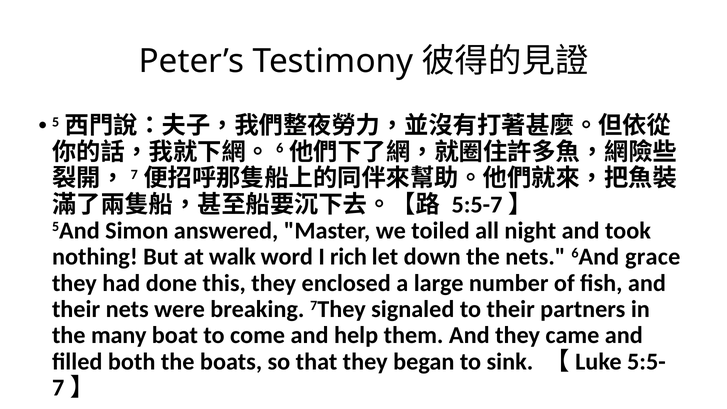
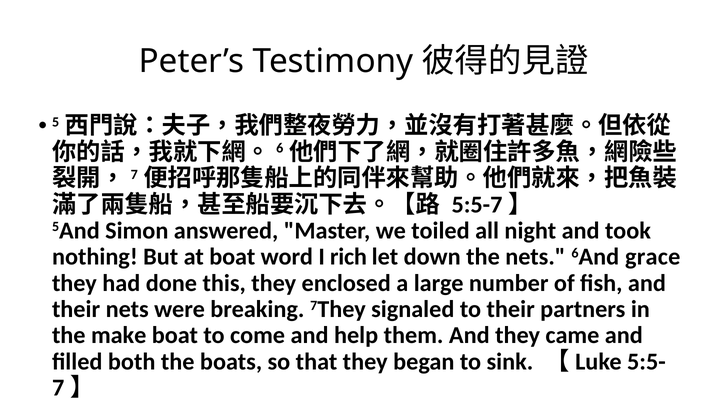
at walk: walk -> boat
many: many -> make
